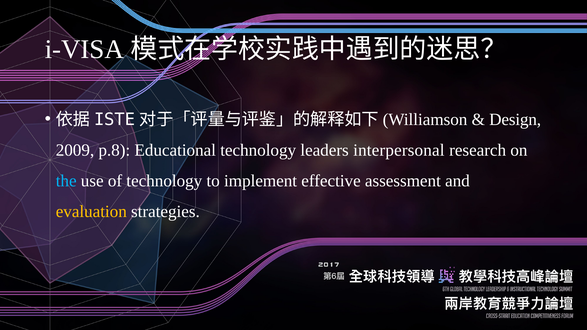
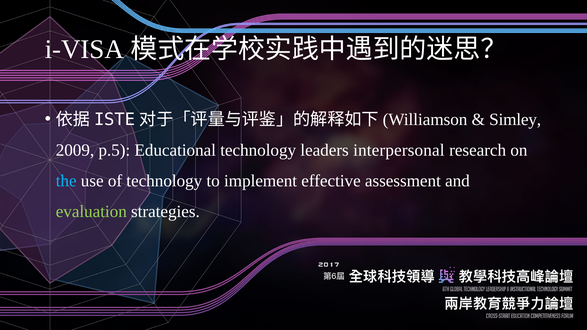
Design: Design -> Simley
p.8: p.8 -> p.5
evaluation colour: yellow -> light green
